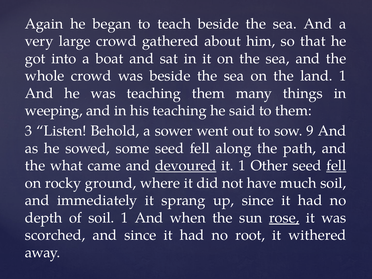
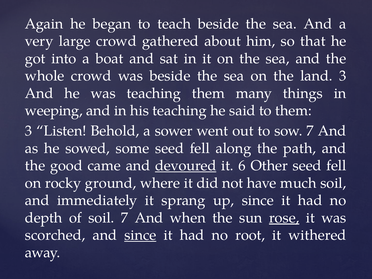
land 1: 1 -> 3
sow 9: 9 -> 7
what: what -> good
it 1: 1 -> 6
fell at (336, 166) underline: present -> none
soil 1: 1 -> 7
since at (140, 235) underline: none -> present
